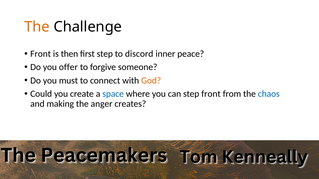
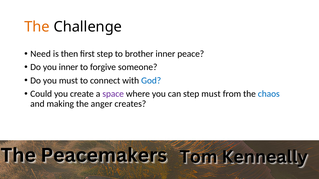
Front at (41, 54): Front -> Need
discord: discord -> brother
you offer: offer -> inner
God colour: orange -> blue
space colour: blue -> purple
step front: front -> must
